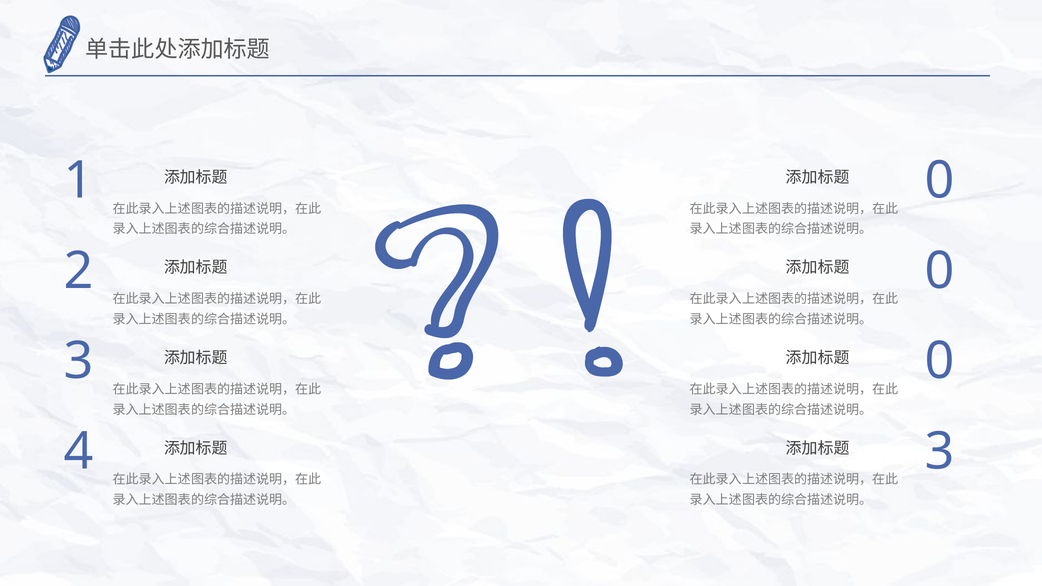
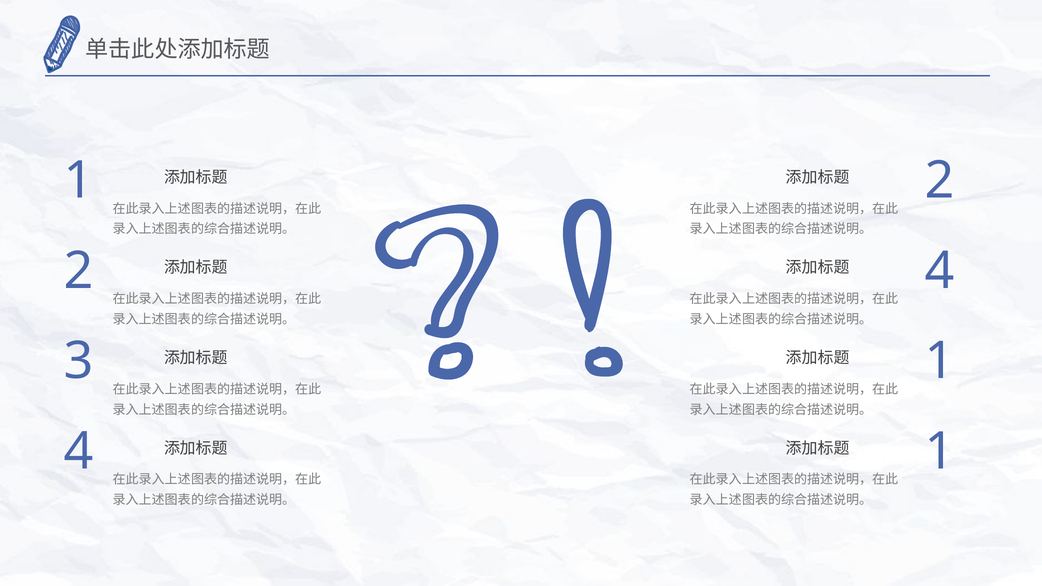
0 at (940, 181): 0 -> 2
0 at (940, 271): 0 -> 4
0 at (940, 361): 0 -> 1
3 at (940, 452): 3 -> 1
